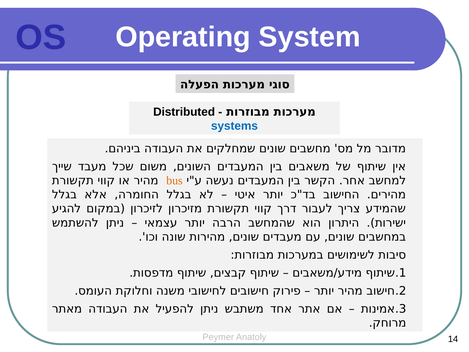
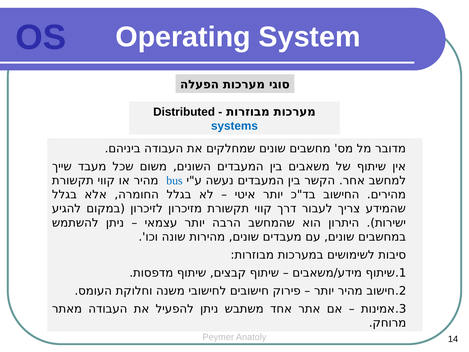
bus colour: orange -> blue
